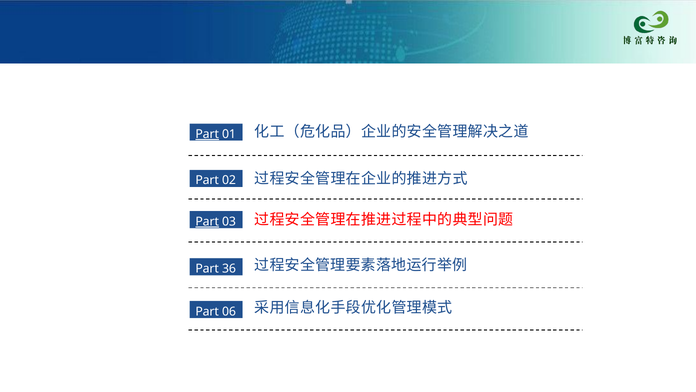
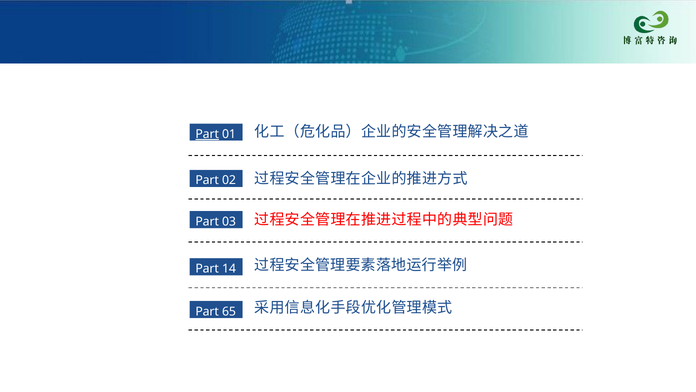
Part at (207, 221) underline: present -> none
36: 36 -> 14
06: 06 -> 65
